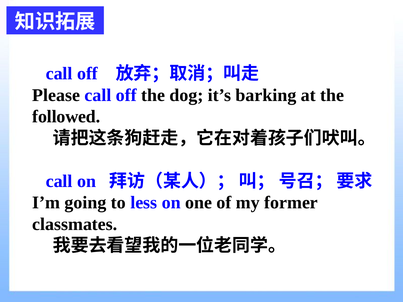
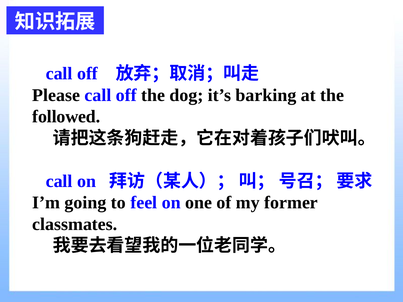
less: less -> feel
